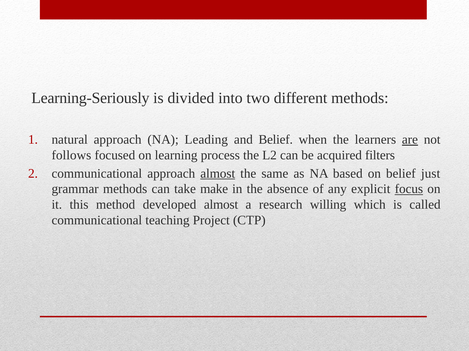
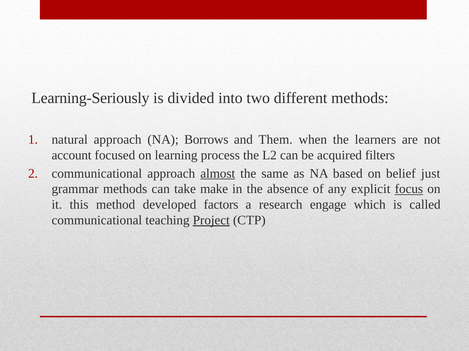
Leading: Leading -> Borrows
and Belief: Belief -> Them
are underline: present -> none
follows: follows -> account
developed almost: almost -> factors
willing: willing -> engage
Project underline: none -> present
